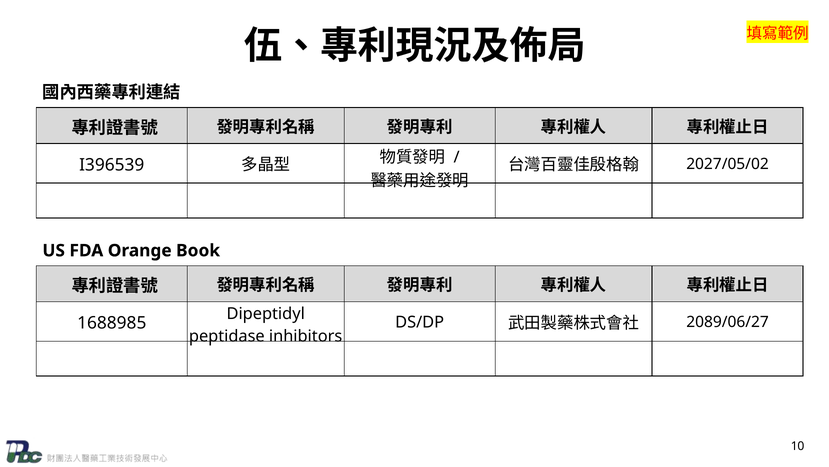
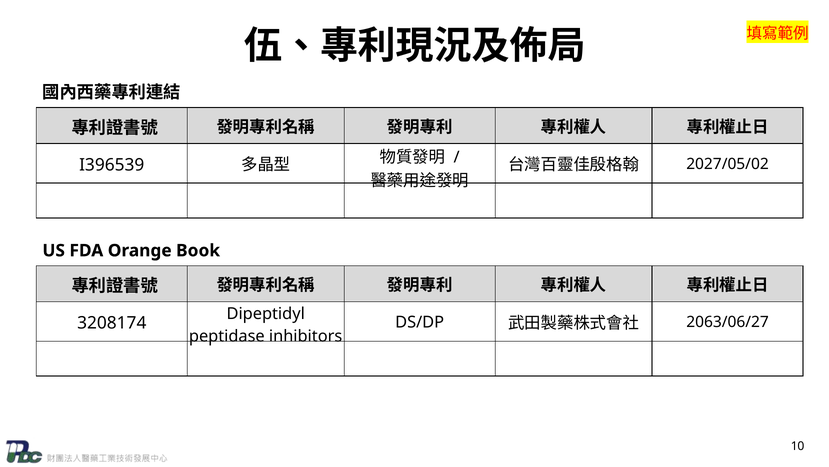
2089/06/27: 2089/06/27 -> 2063/06/27
1688985: 1688985 -> 3208174
